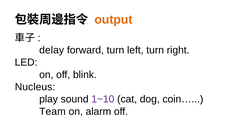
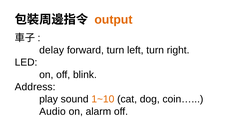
Nucleus: Nucleus -> Address
1~10 colour: purple -> orange
Team: Team -> Audio
